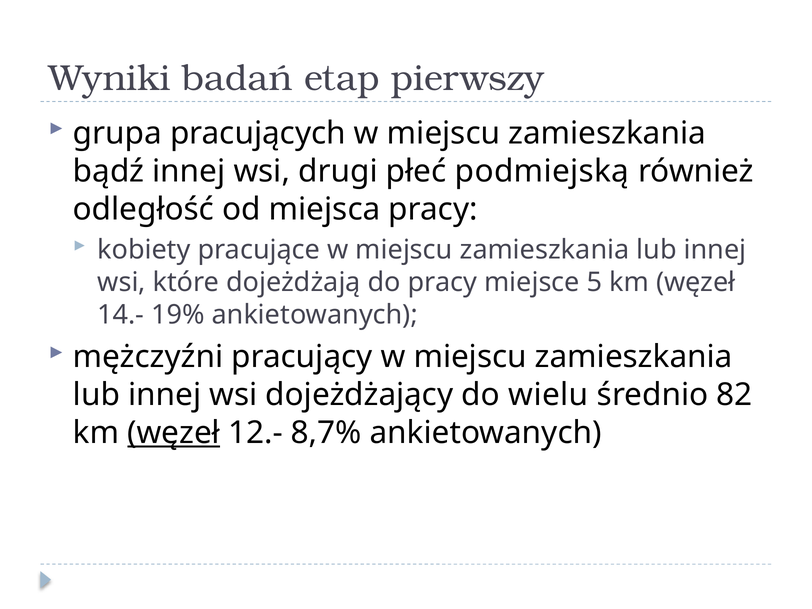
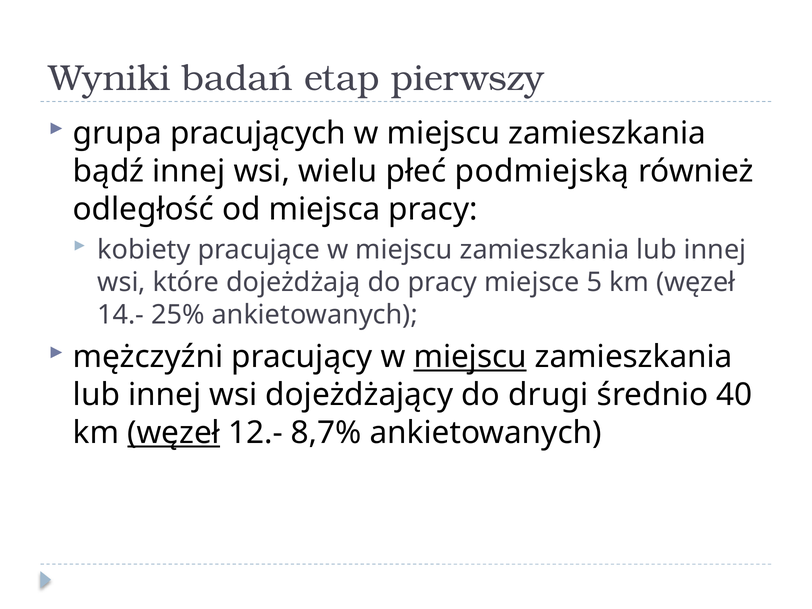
drugi: drugi -> wielu
19%: 19% -> 25%
miejscu at (470, 357) underline: none -> present
wielu: wielu -> drugi
82: 82 -> 40
